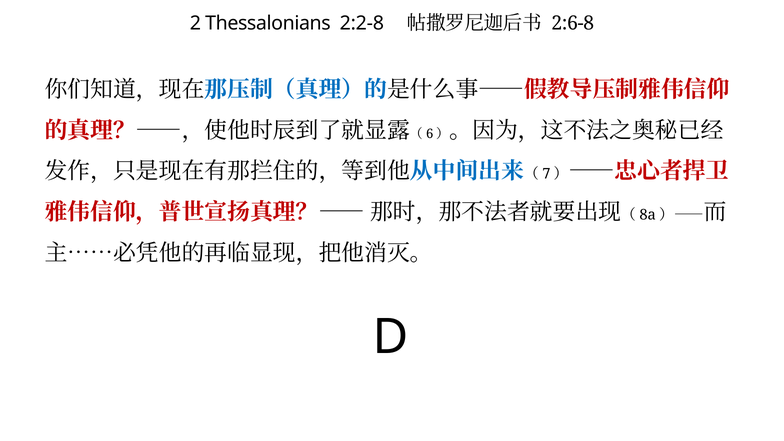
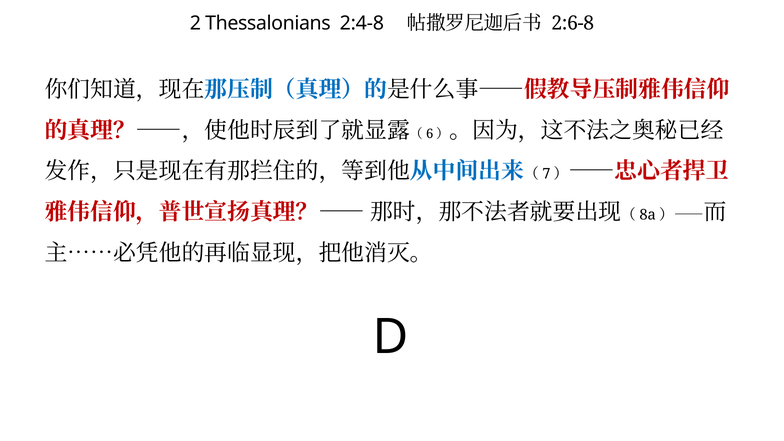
2:2-8: 2:2-8 -> 2:4-8
